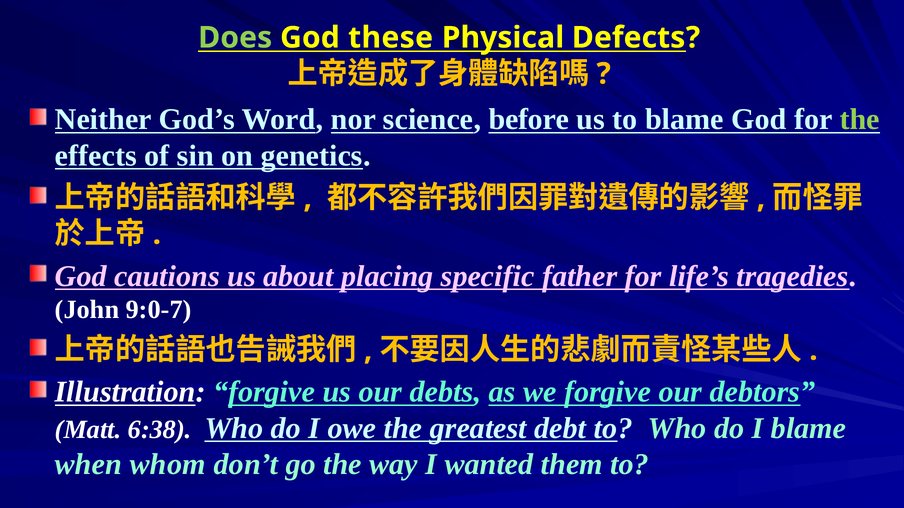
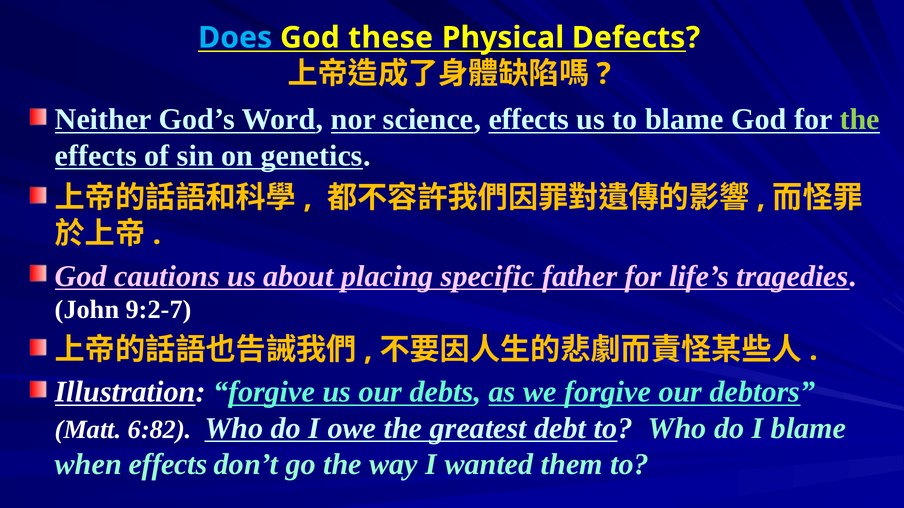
Does colour: light green -> light blue
science before: before -> effects
9:0-7: 9:0-7 -> 9:2-7
6:38: 6:38 -> 6:82
when whom: whom -> effects
